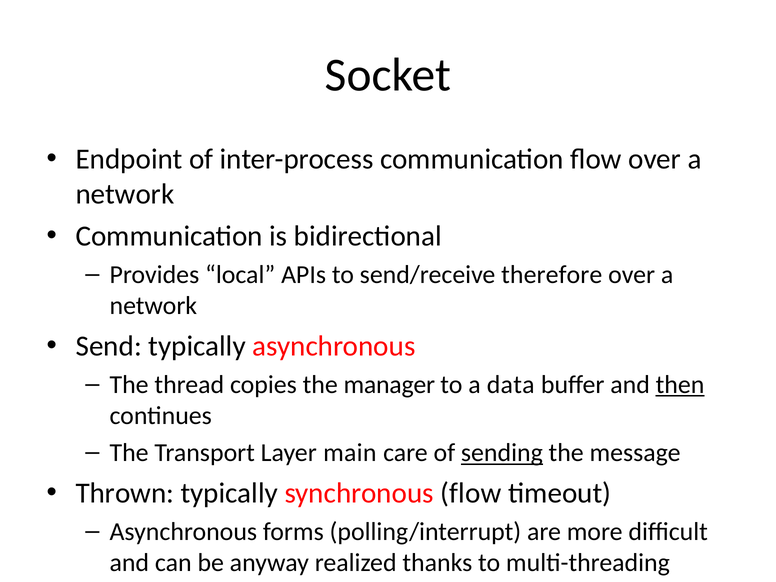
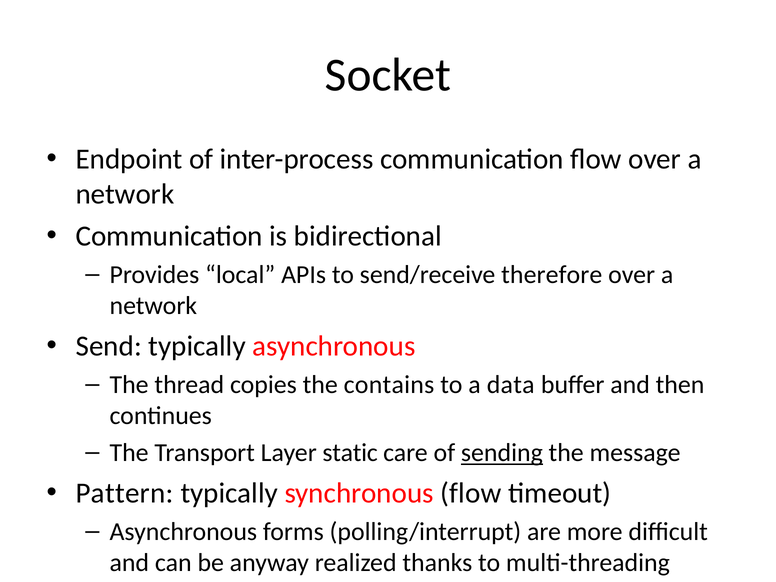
manager: manager -> contains
then underline: present -> none
main: main -> static
Thrown: Thrown -> Pattern
